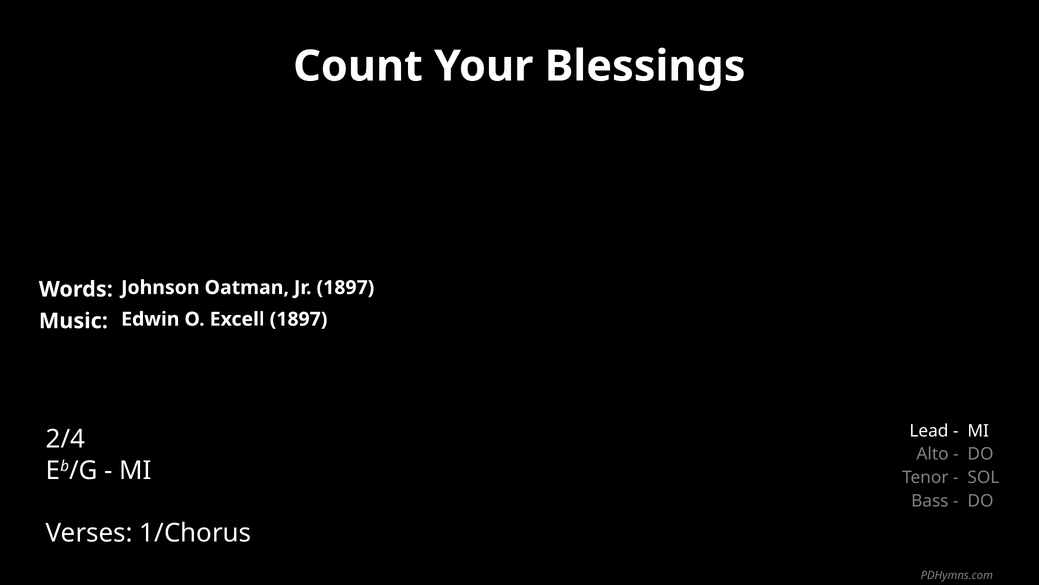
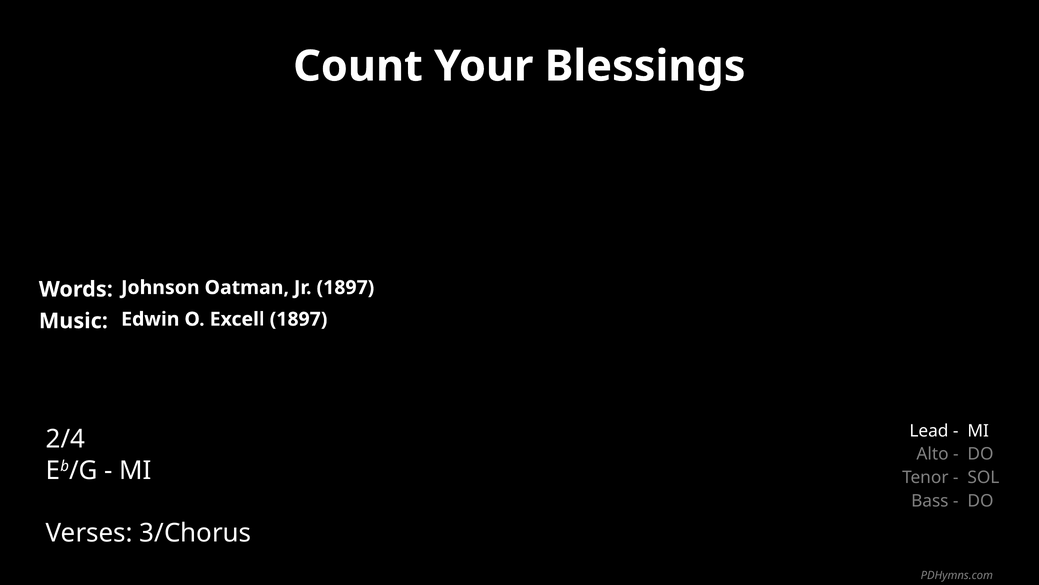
1/Chorus: 1/Chorus -> 3/Chorus
